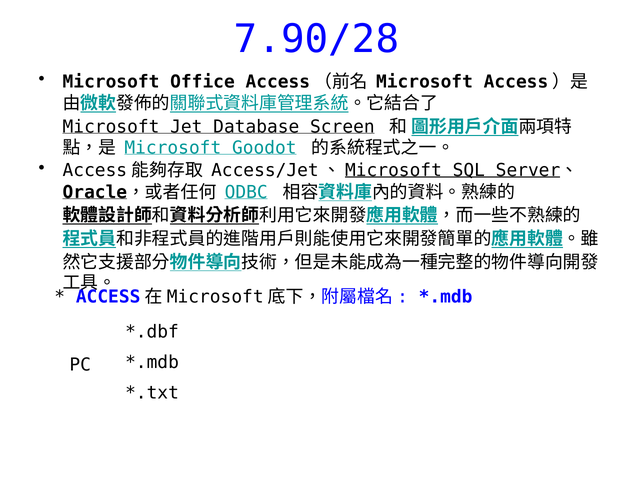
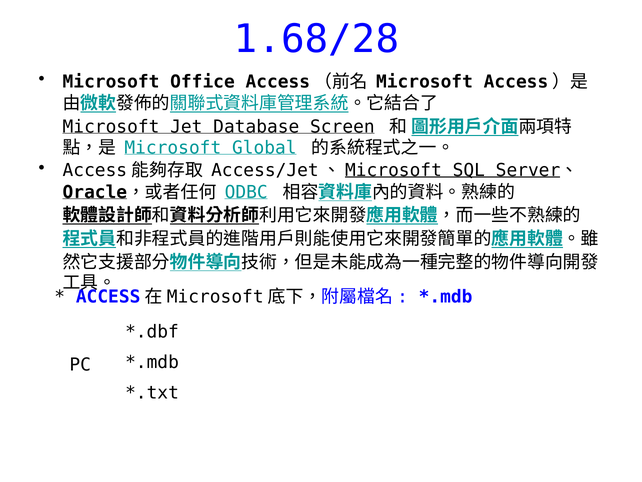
7.90/28: 7.90/28 -> 1.68/28
Goodot: Goodot -> Global
